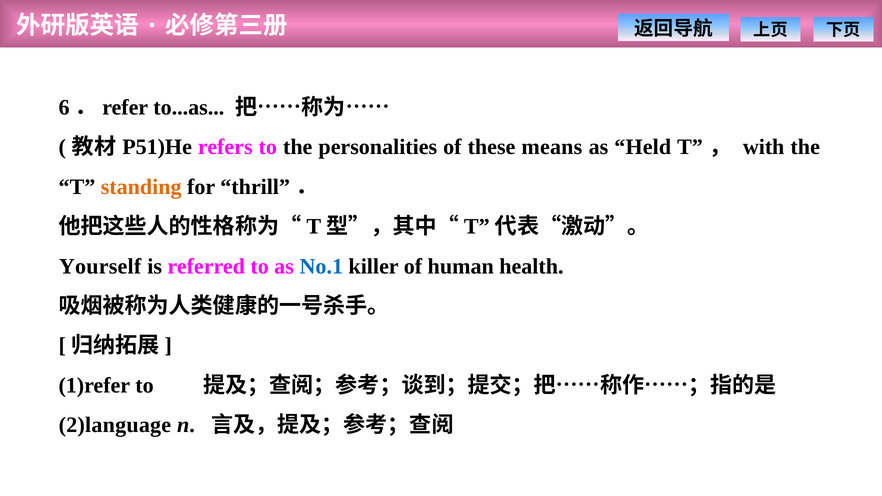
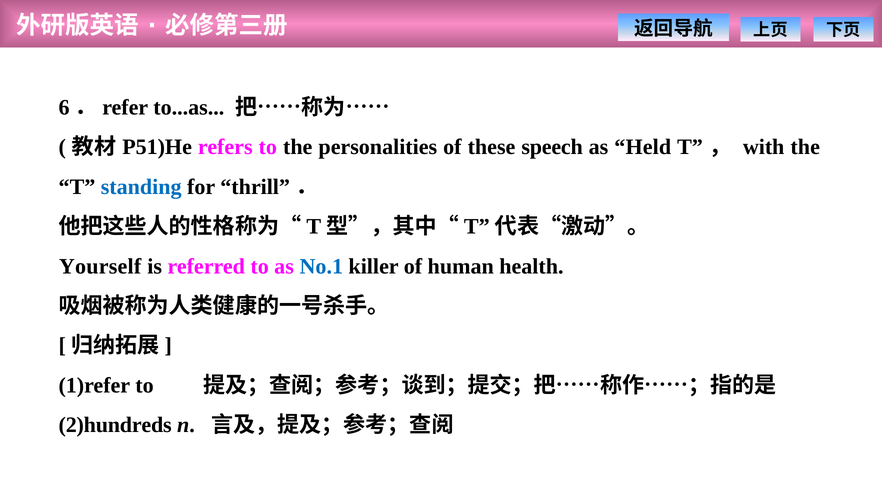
means: means -> speech
standing colour: orange -> blue
2)language: 2)language -> 2)hundreds
